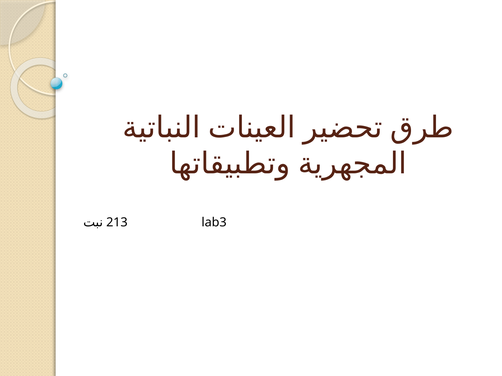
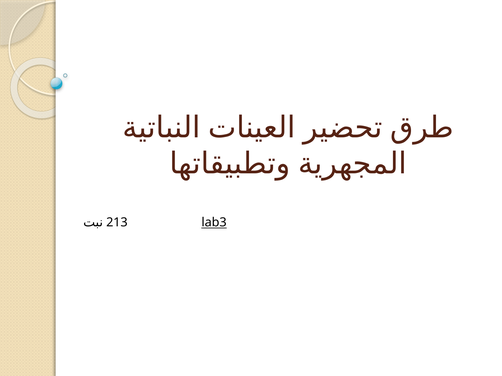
lab3 underline: none -> present
